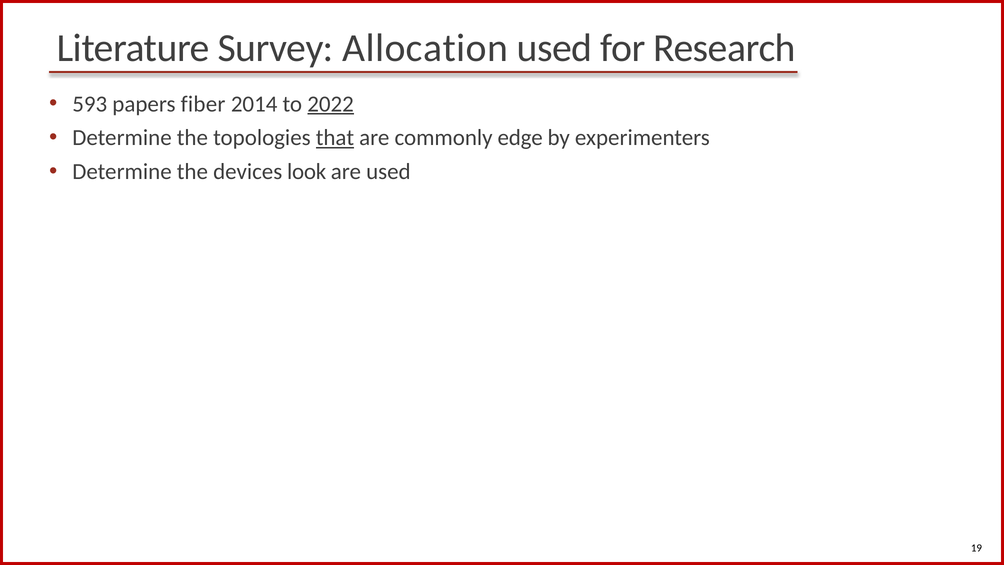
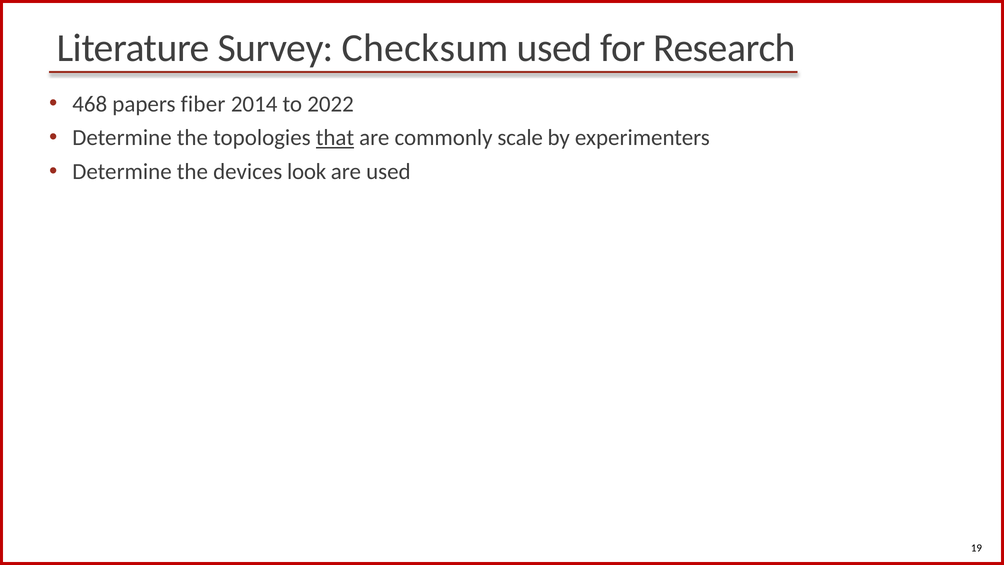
Allocation: Allocation -> Checksum
593: 593 -> 468
2022 underline: present -> none
edge: edge -> scale
